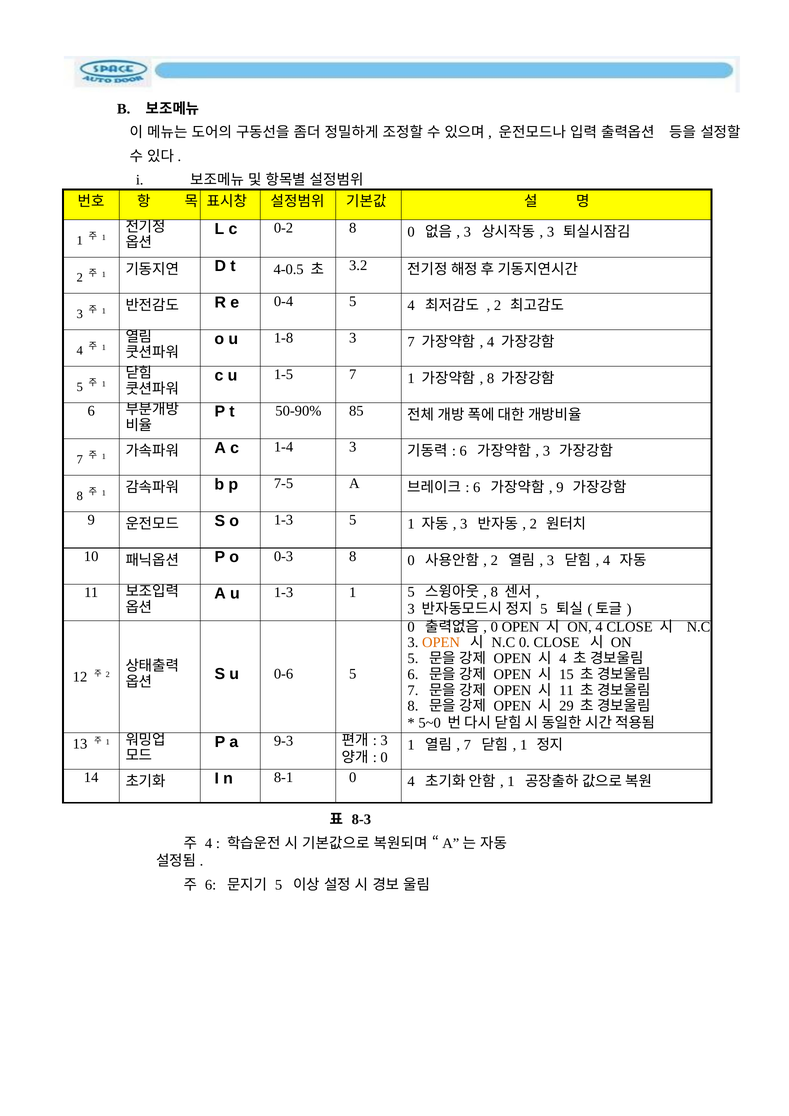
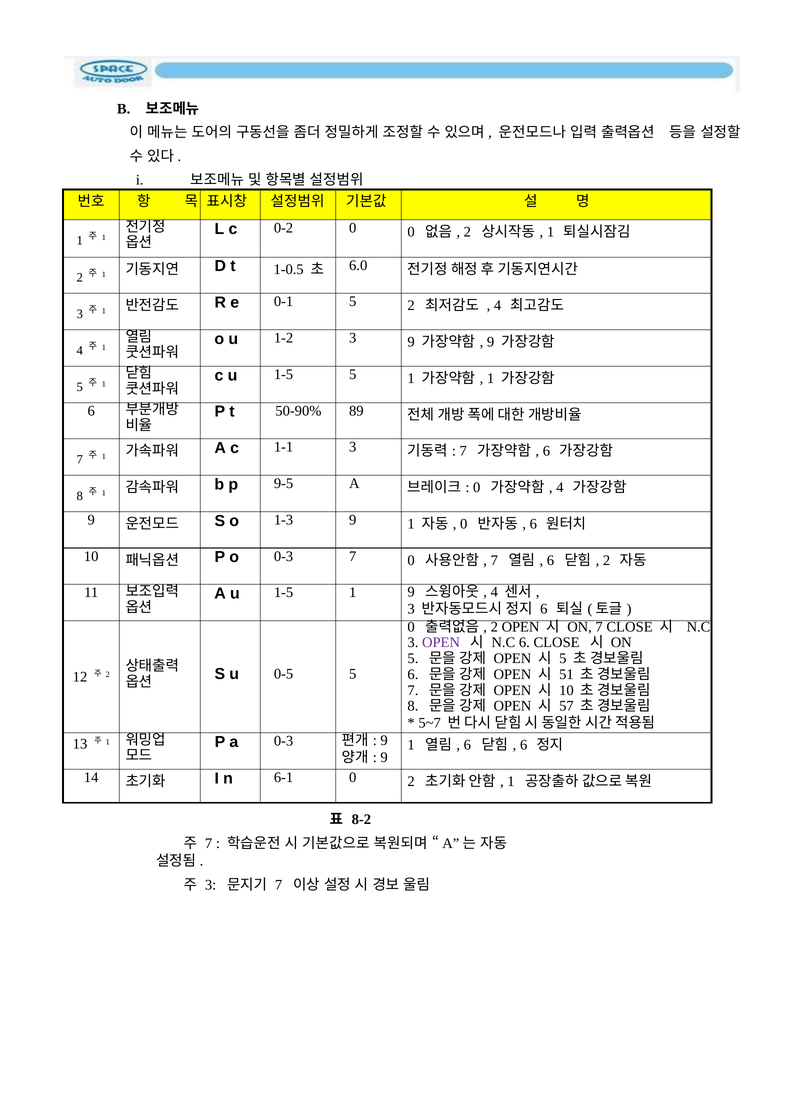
0-2 8: 8 -> 0
3 at (467, 232): 3 -> 2
3 at (551, 232): 3 -> 1
4-0.5: 4-0.5 -> 1-0.5
3.2: 3.2 -> 6.0
0-4: 0-4 -> 0-1
5 4: 4 -> 2
2 at (498, 306): 2 -> 4
1-8: 1-8 -> 1-2
3 7: 7 -> 9
4 at (491, 342): 4 -> 9
1-5 7: 7 -> 5
8 at (491, 379): 8 -> 1
85: 85 -> 89
1-4: 1-4 -> 1-1
6 at (463, 451): 6 -> 7
3 at (546, 451): 3 -> 6
7-5: 7-5 -> 9-5
6 at (477, 488): 6 -> 0
9 at (560, 488): 9 -> 4
1-3 5: 5 -> 9
3 at (464, 524): 3 -> 0
2 at (533, 524): 2 -> 6
0-3 8: 8 -> 7
2 at (494, 560): 2 -> 7
3 at (550, 560): 3 -> 6
4 at (607, 560): 4 -> 2
A u 1-3: 1-3 -> 1-5
1 5: 5 -> 9
8 at (494, 592): 8 -> 4
5 at (544, 609): 5 -> 6
0 at (494, 627): 0 -> 2
ON 4: 4 -> 7
OPEN at (441, 643) colour: orange -> purple
N.C 0: 0 -> 6
4 at (563, 659): 4 -> 5
0-6: 0-6 -> 0-5
15: 15 -> 51
11 at (566, 691): 11 -> 10
29: 29 -> 57
5~0: 5~0 -> 5~7
a 9-3: 9-3 -> 0-3
3 at (384, 741): 3 -> 9
7 at (467, 745): 7 -> 6
1 at (524, 745): 1 -> 6
0 at (384, 758): 0 -> 9
8-1: 8-1 -> 6-1
0 4: 4 -> 2
8-3: 8-3 -> 8-2
4 at (209, 844): 4 -> 7
6 at (211, 885): 6 -> 3
5 at (279, 885): 5 -> 7
